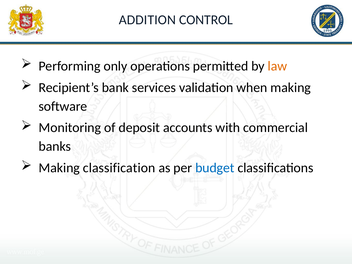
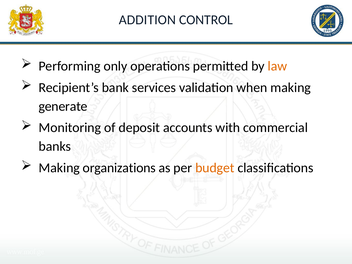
software: software -> generate
classification: classification -> organizations
budget colour: blue -> orange
